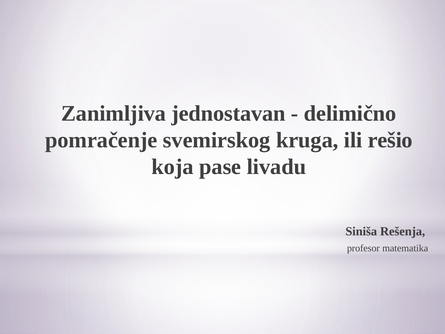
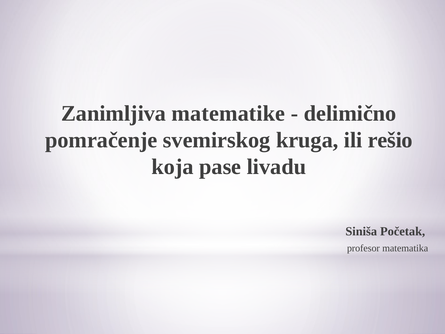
jednostavan: jednostavan -> matematike
Rešenja: Rešenja -> Početak
